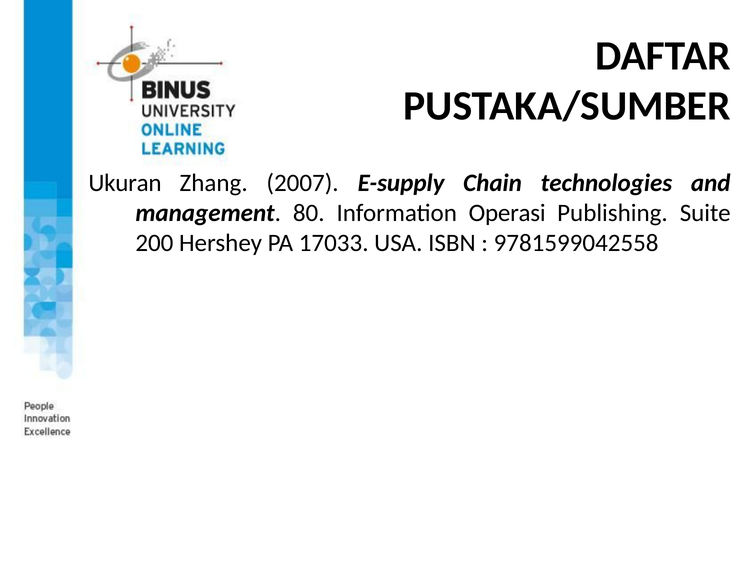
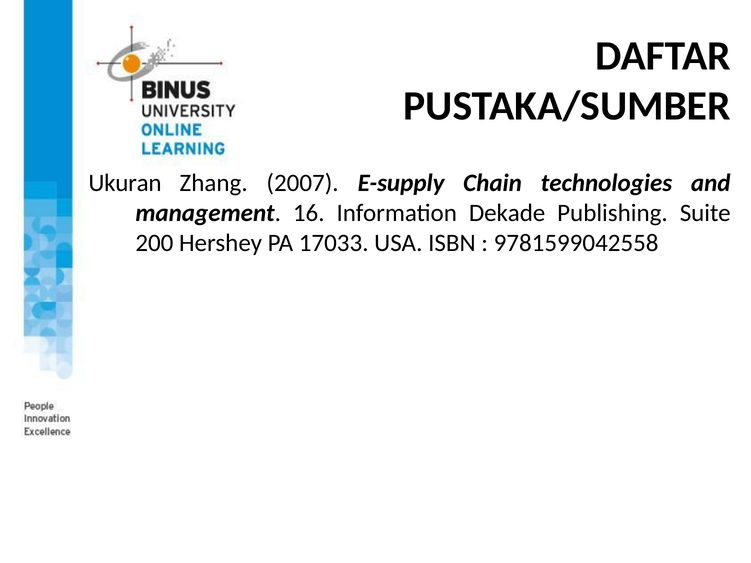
80: 80 -> 16
Operasi: Operasi -> Dekade
